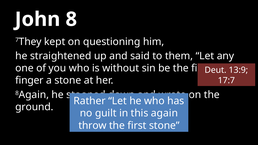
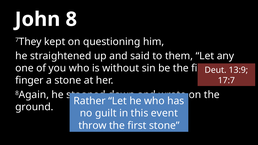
again: again -> event
